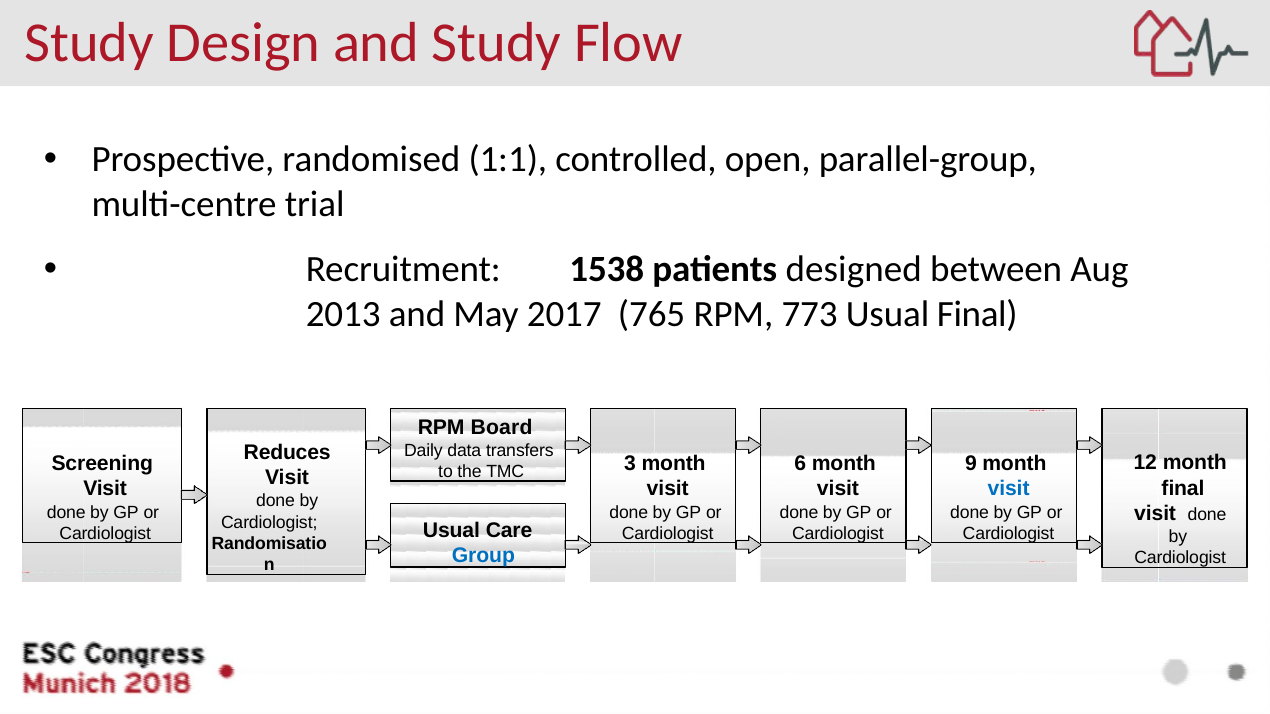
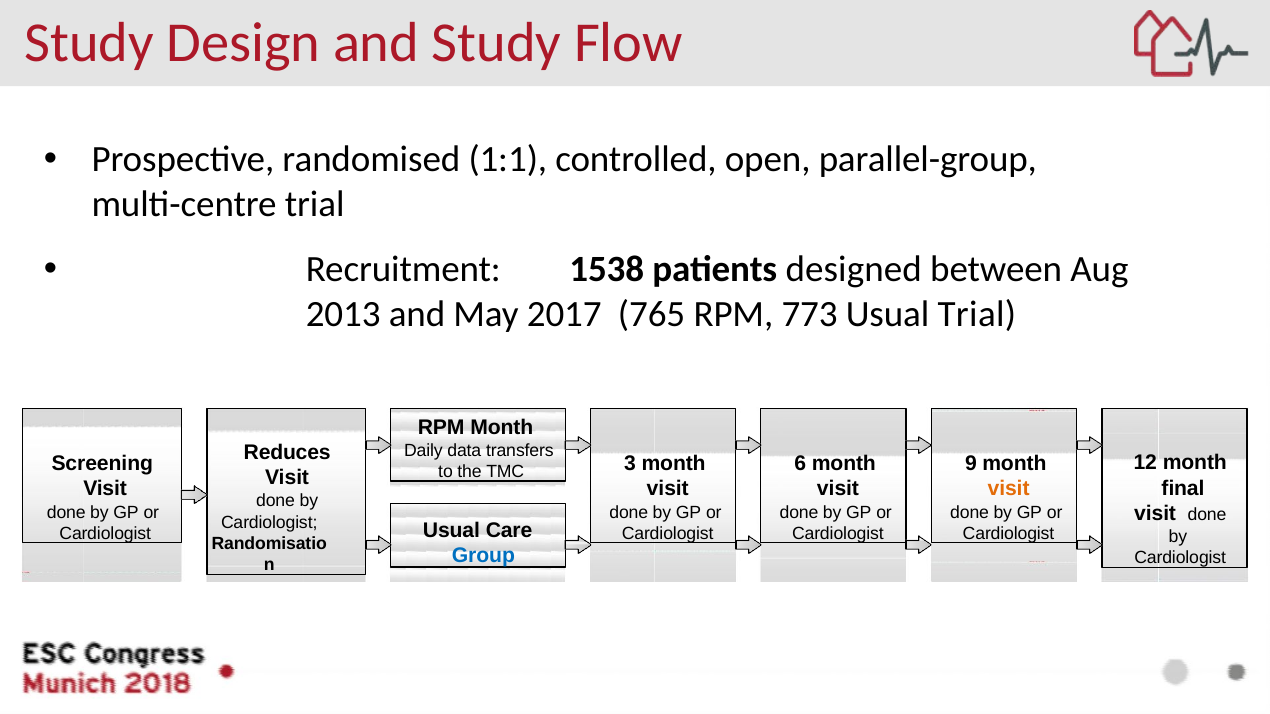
Usual Final: Final -> Trial
RPM Board: Board -> Month
visit at (1009, 489) colour: blue -> orange
